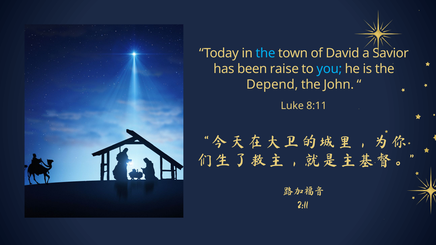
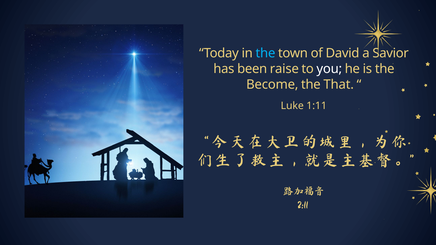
you colour: light blue -> white
Depend: Depend -> Become
John: John -> That
8:11: 8:11 -> 1:11
